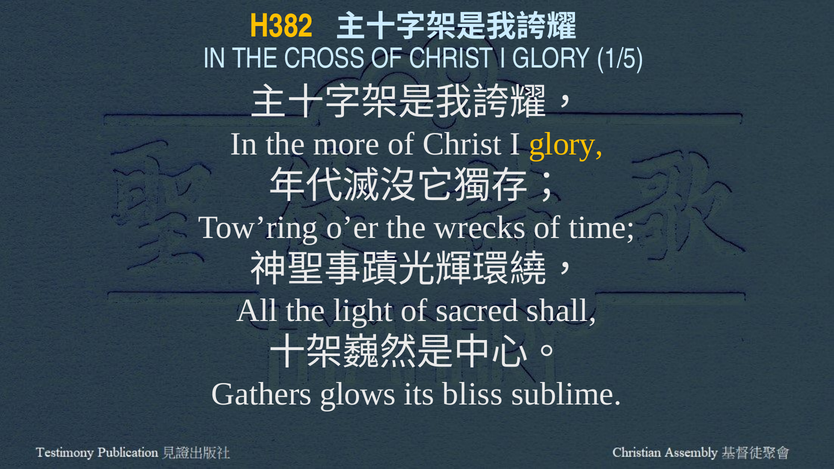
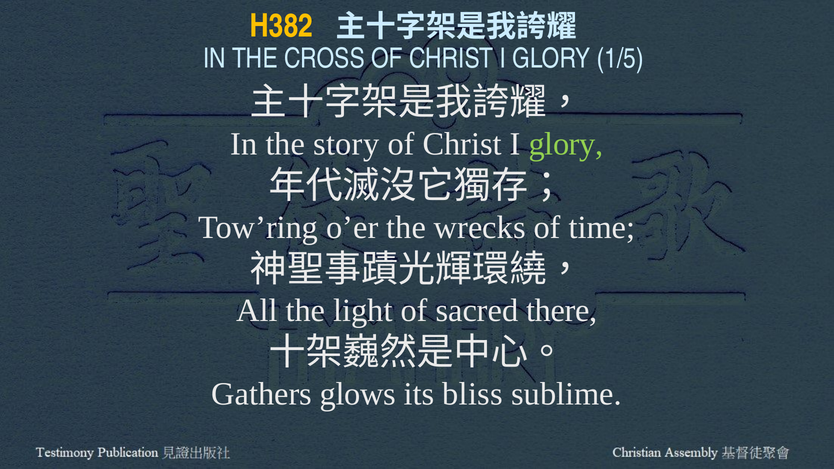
more: more -> story
glory at (566, 144) colour: yellow -> light green
shall: shall -> there
